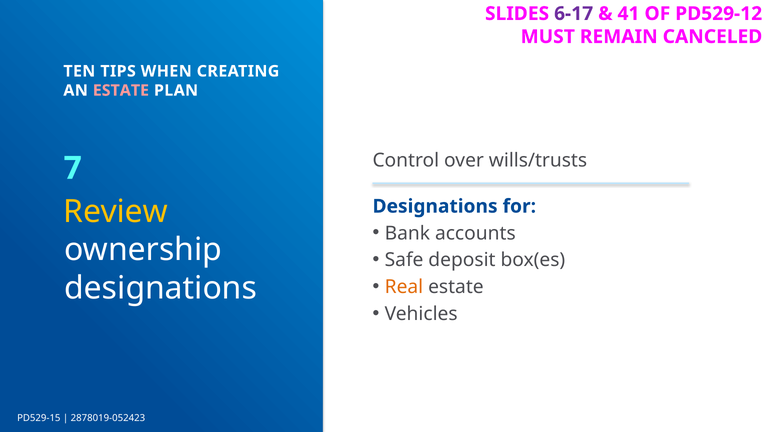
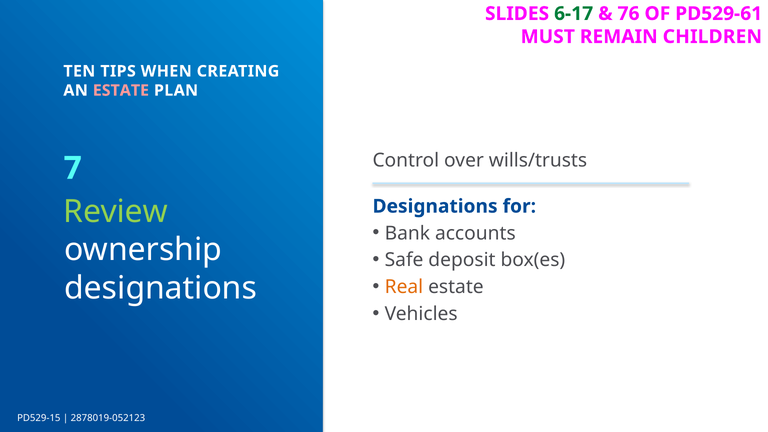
6-17 colour: purple -> green
41: 41 -> 76
PD529-12: PD529-12 -> PD529-61
CANCELED: CANCELED -> CHILDREN
Review colour: yellow -> light green
2878019-052423: 2878019-052423 -> 2878019-052123
